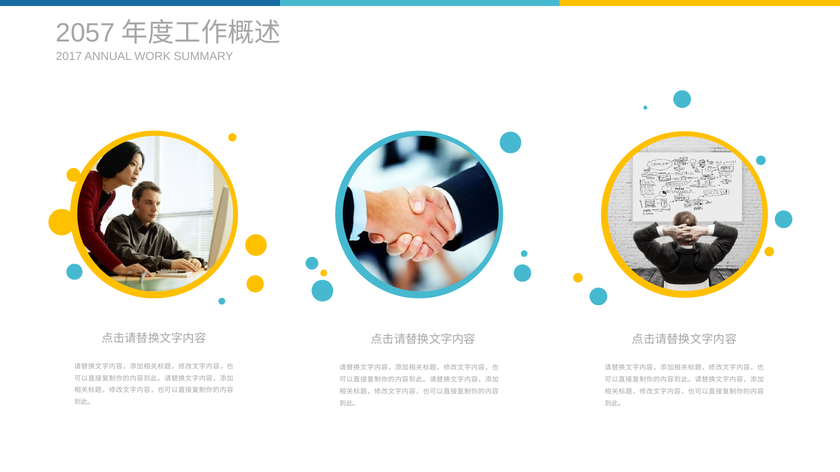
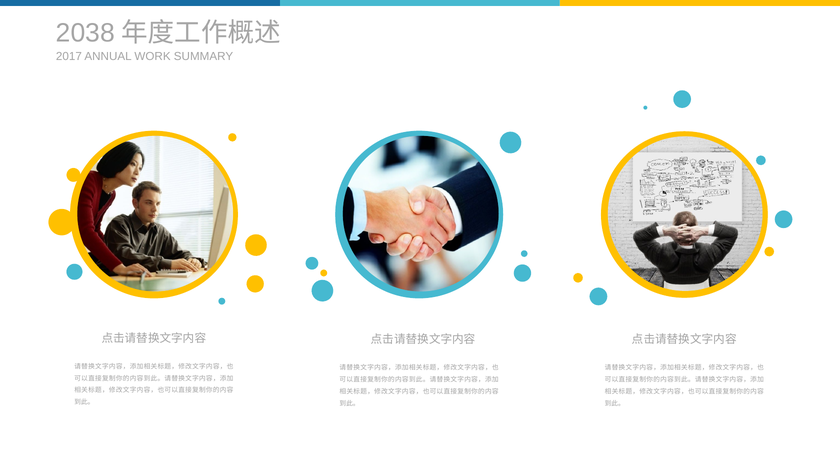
2057: 2057 -> 2038
